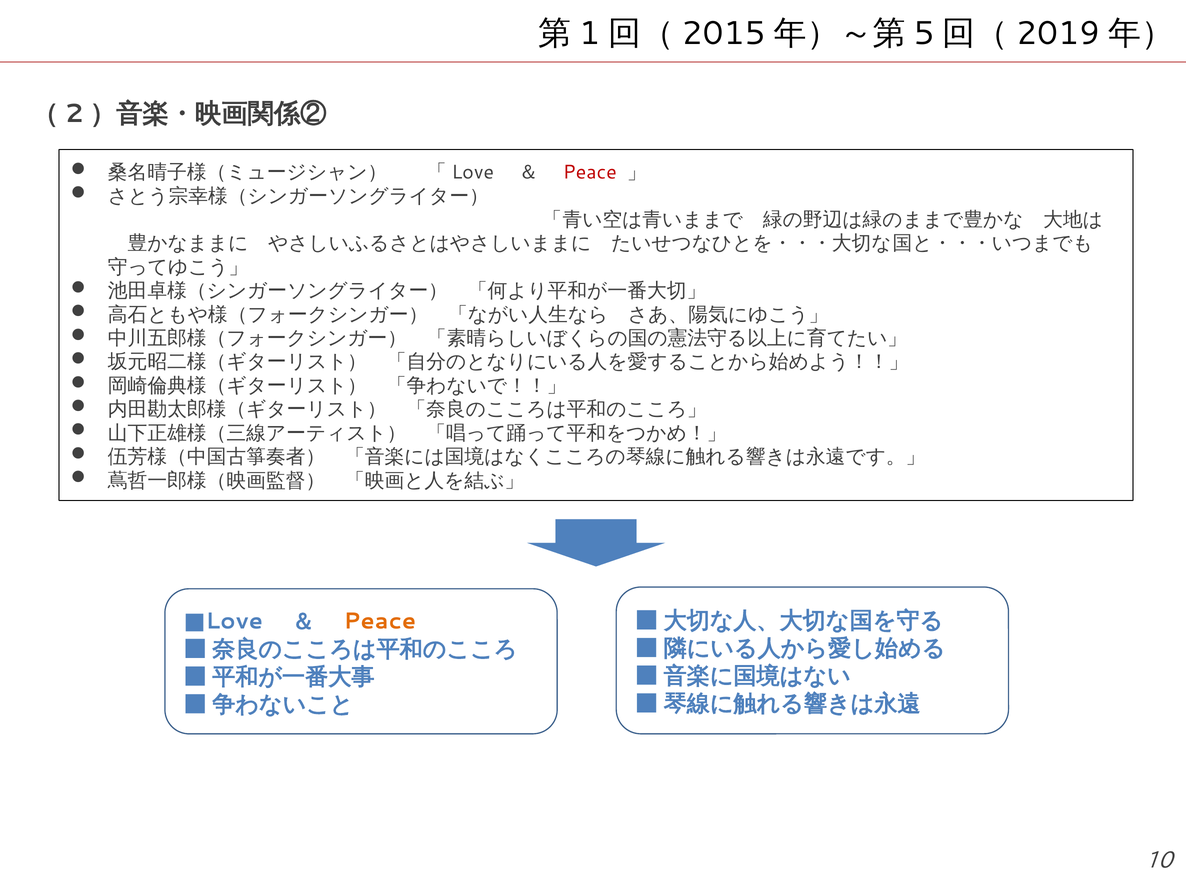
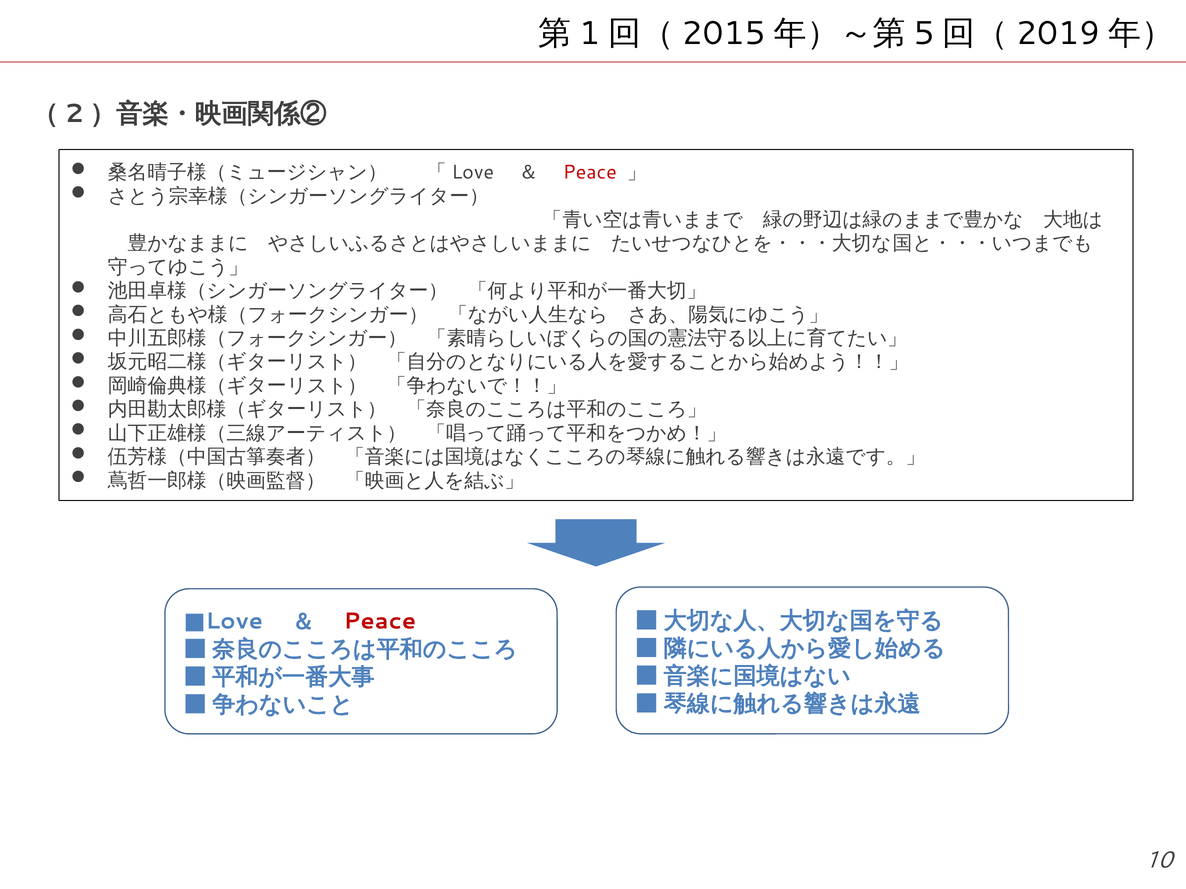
Peace at (380, 622) colour: orange -> red
